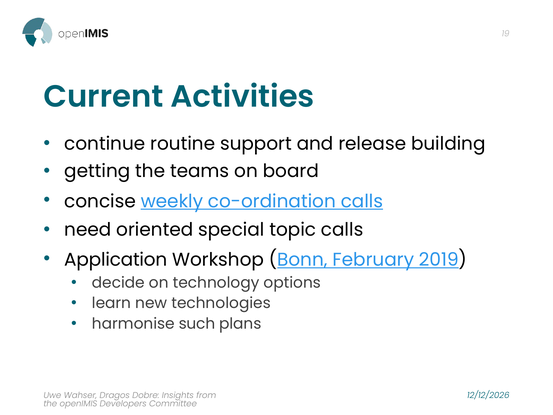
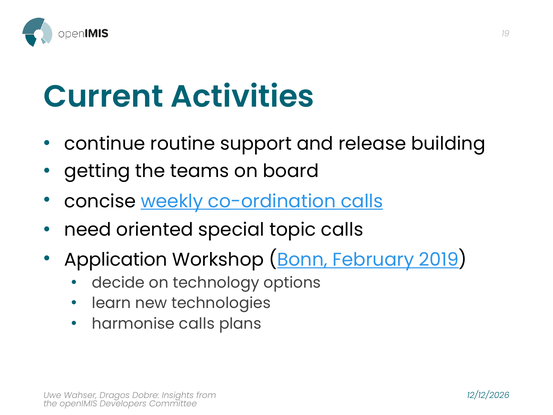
harmonise such: such -> calls
